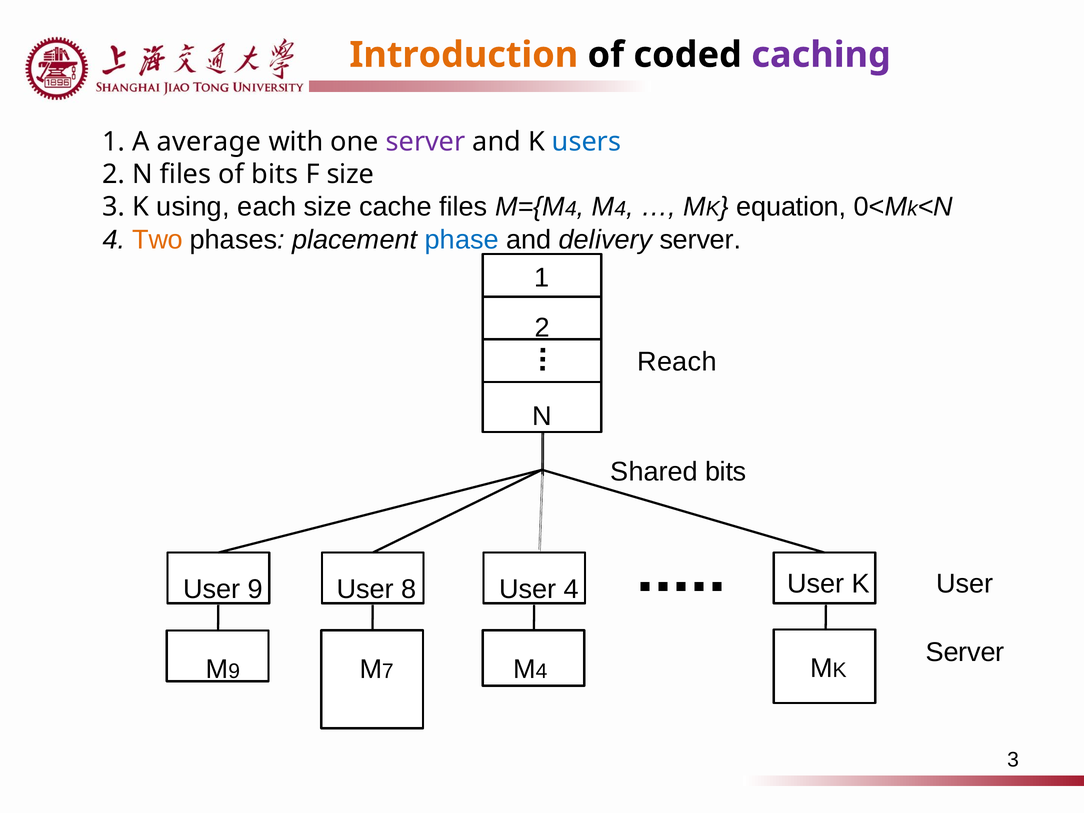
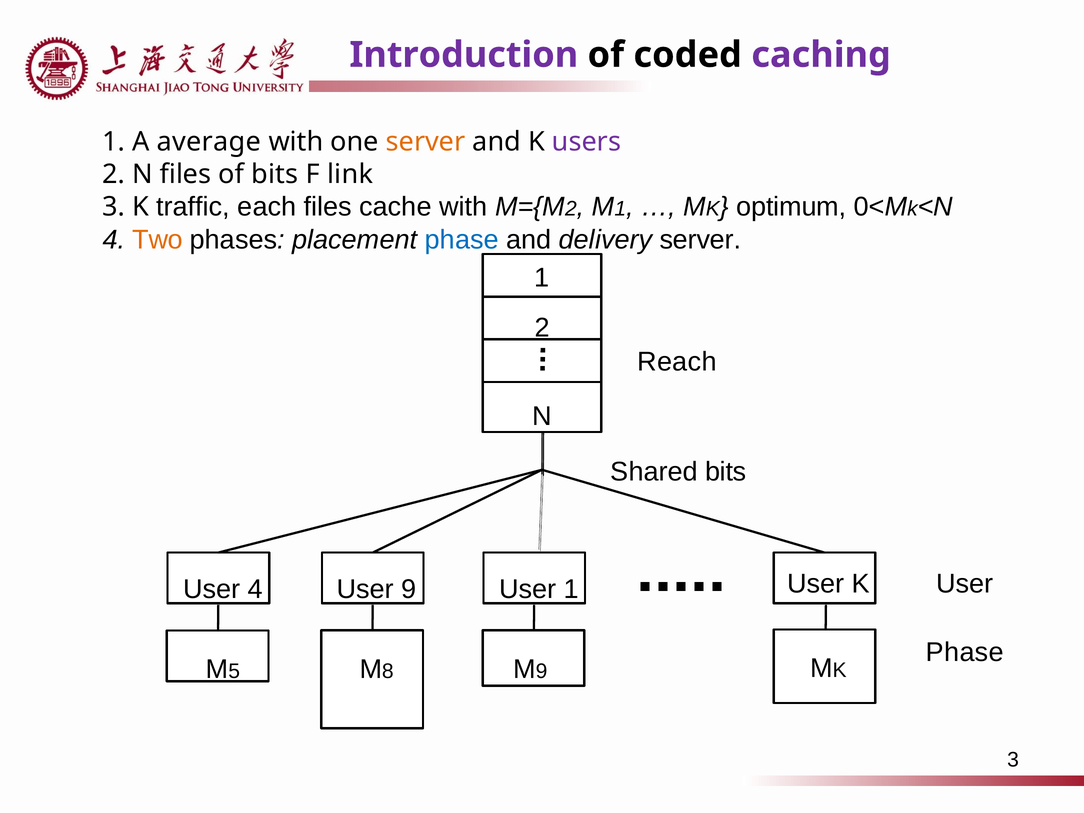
Introduction colour: orange -> purple
server at (426, 142) colour: purple -> orange
users colour: blue -> purple
F size: size -> link
using: using -> traffic
each size: size -> files
cache files: files -> with
4 at (571, 209): 4 -> 2
4 at (620, 209): 4 -> 1
equation: equation -> optimum
User 9: 9 -> 4
User 8: 8 -> 9
User 4: 4 -> 1
Server at (965, 652): Server -> Phase
9 at (234, 671): 9 -> 5
7: 7 -> 8
4 at (542, 671): 4 -> 9
